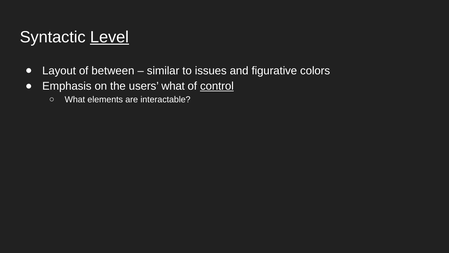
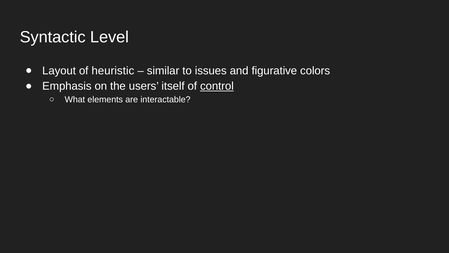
Level underline: present -> none
between: between -> heuristic
users what: what -> itself
